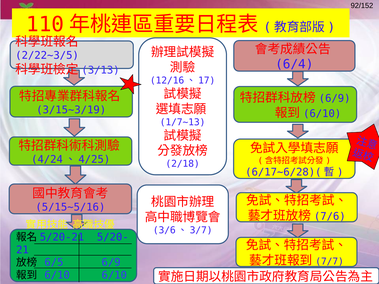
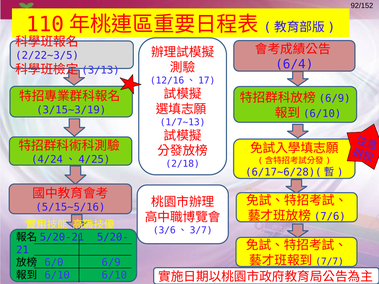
6/5: 6/5 -> 6/0
